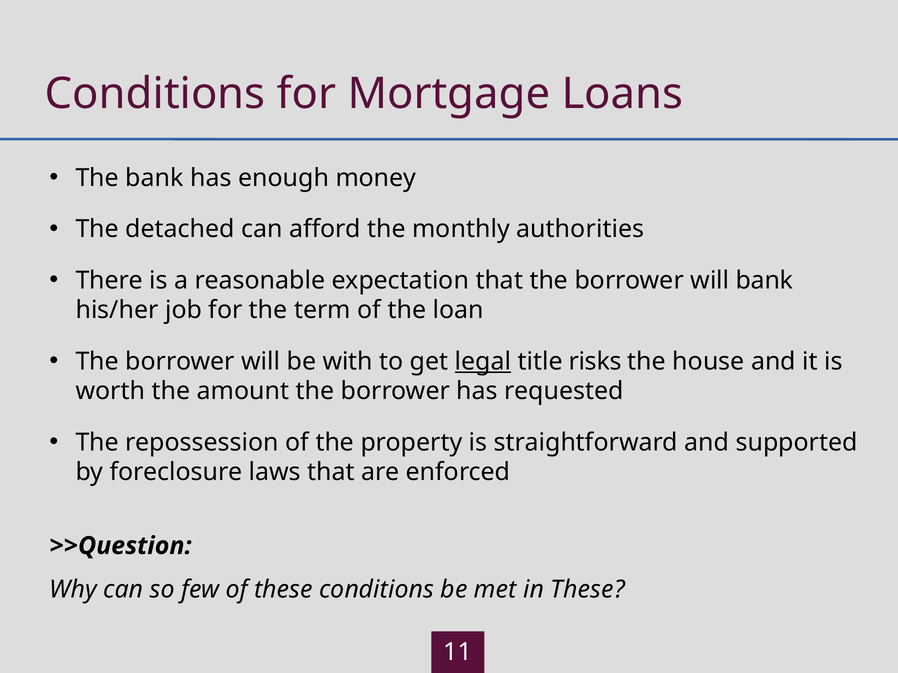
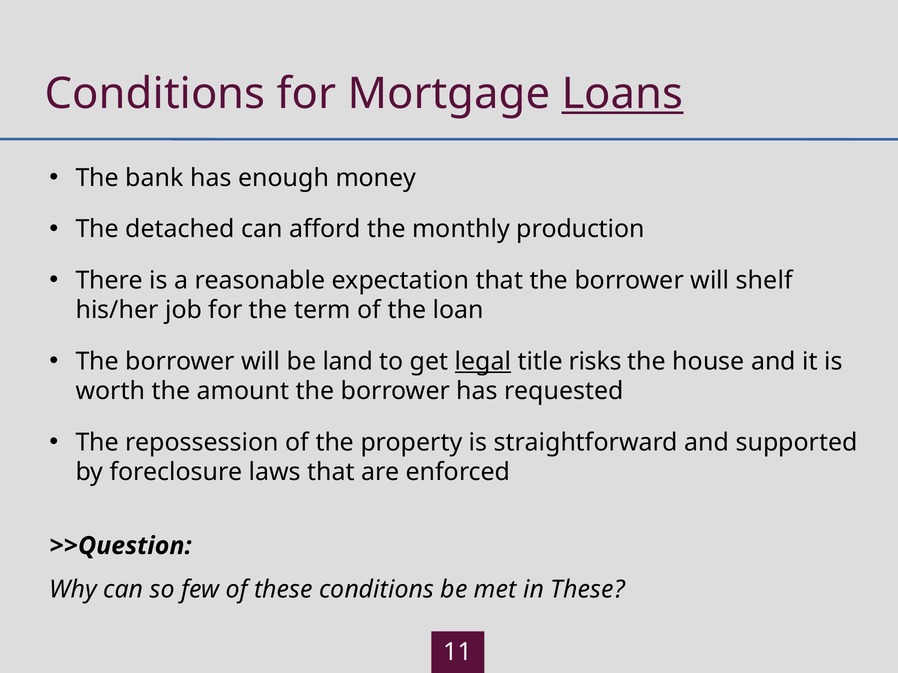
Loans underline: none -> present
authorities: authorities -> production
will bank: bank -> shelf
with: with -> land
